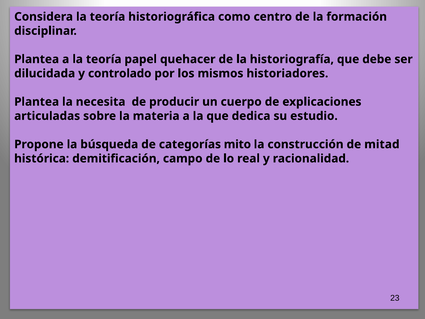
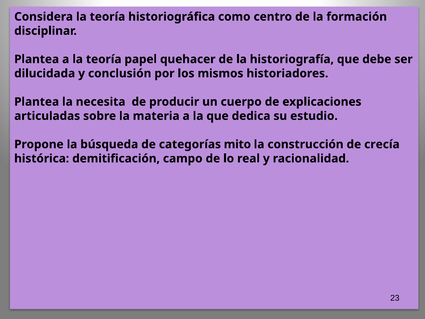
controlado: controlado -> conclusión
mitad: mitad -> crecía
